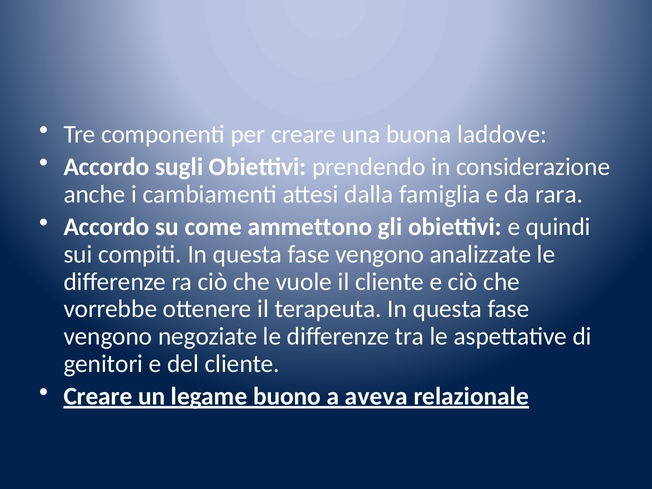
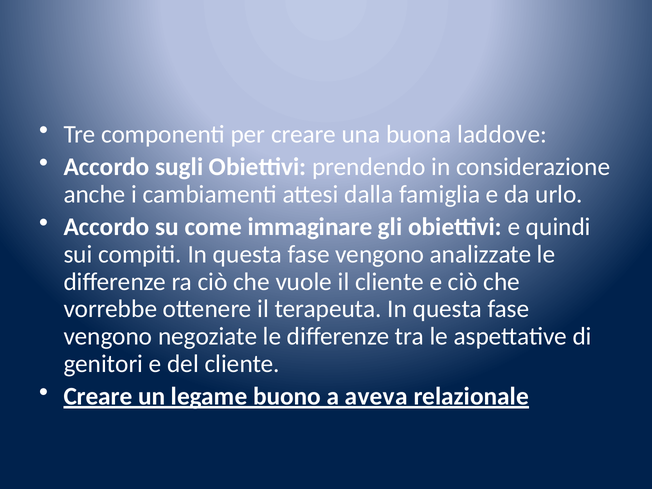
rara: rara -> urlo
ammettono: ammettono -> immaginare
